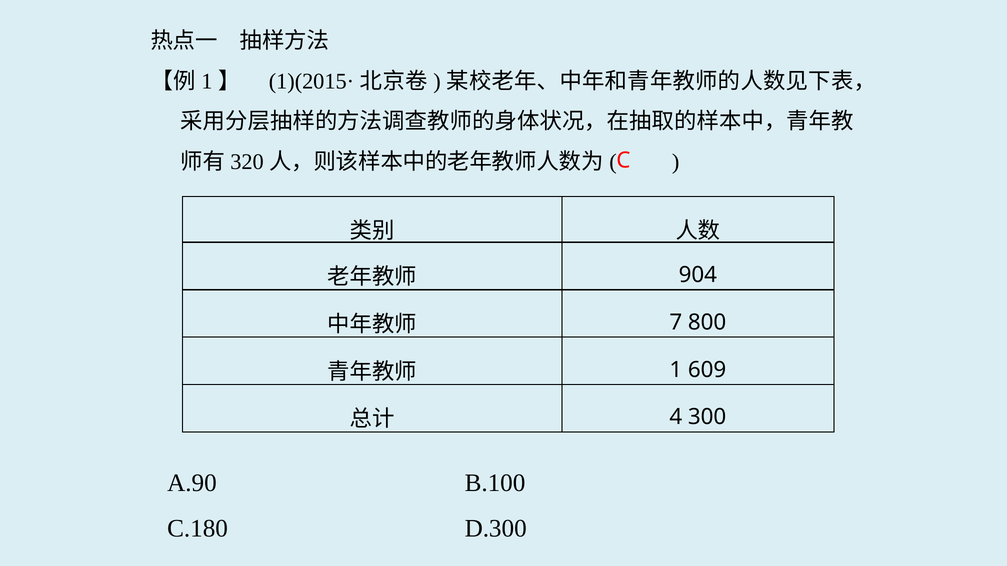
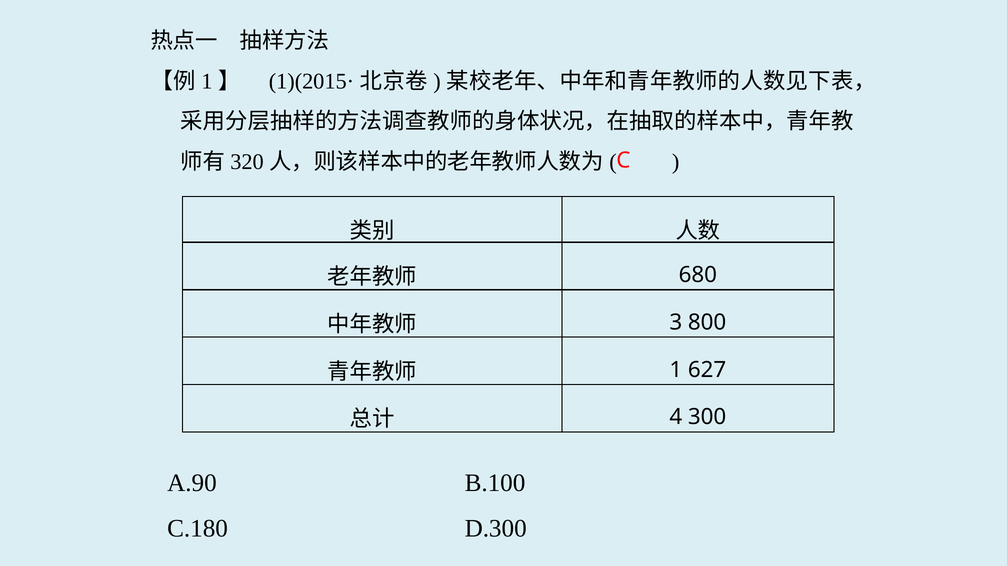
904: 904 -> 680
7: 7 -> 3
609: 609 -> 627
